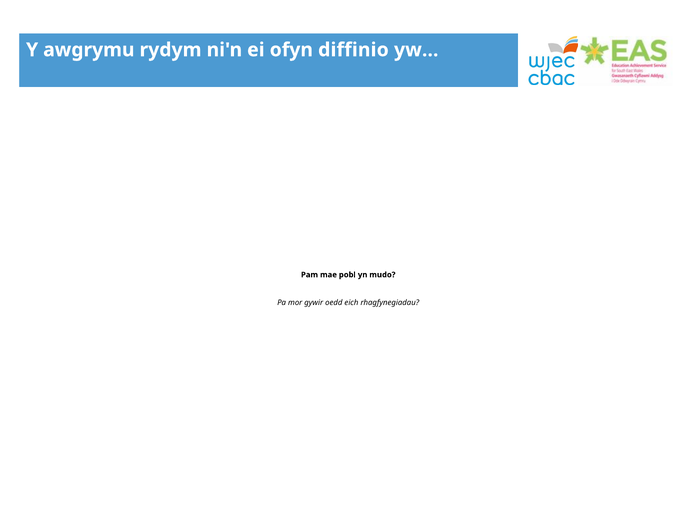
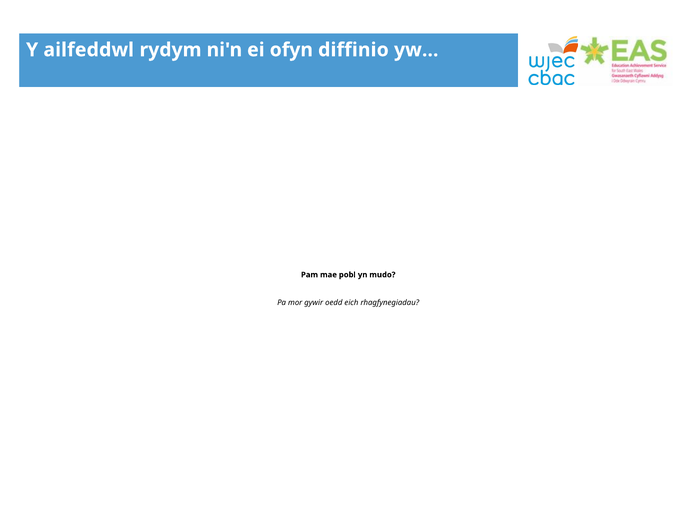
awgrymu: awgrymu -> ailfeddwl
